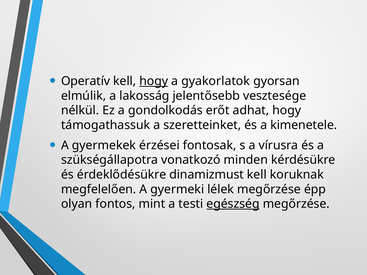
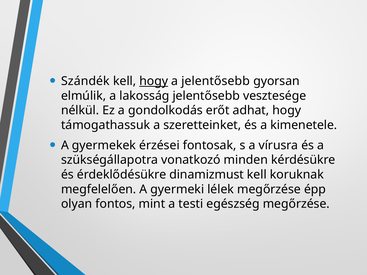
Operatív: Operatív -> Szándék
a gyakorlatok: gyakorlatok -> jelentősebb
egészség underline: present -> none
